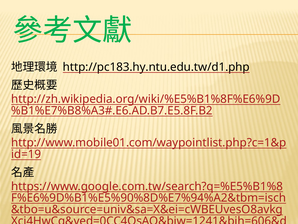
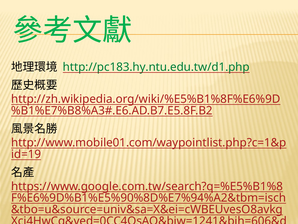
http://pc183.hy.ntu.edu.tw/d1.php colour: black -> green
